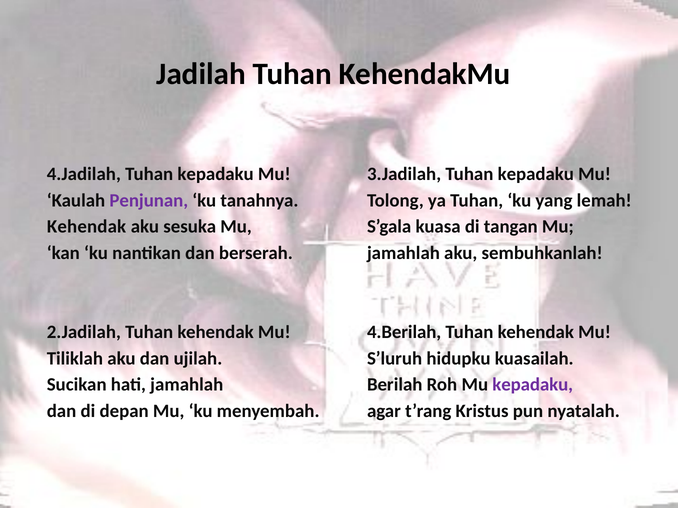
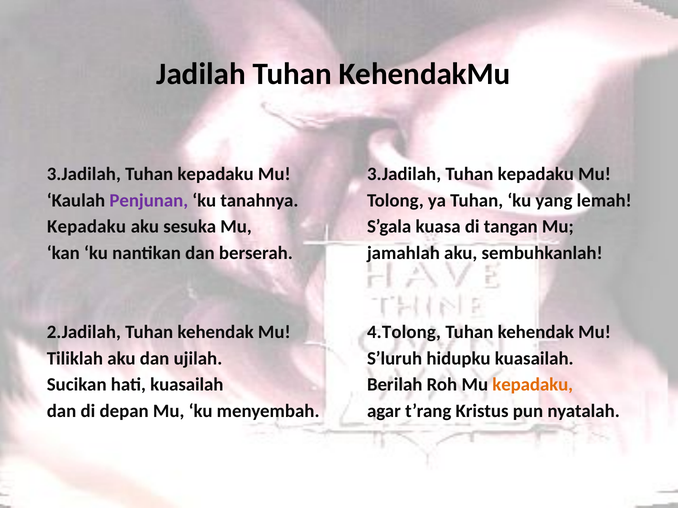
4.Jadilah at (84, 174): 4.Jadilah -> 3.Jadilah
Kehendak at (87, 227): Kehendak -> Kepadaku
4.Berilah: 4.Berilah -> 4.Tolong
hati jamahlah: jamahlah -> kuasailah
kepadaku at (533, 385) colour: purple -> orange
